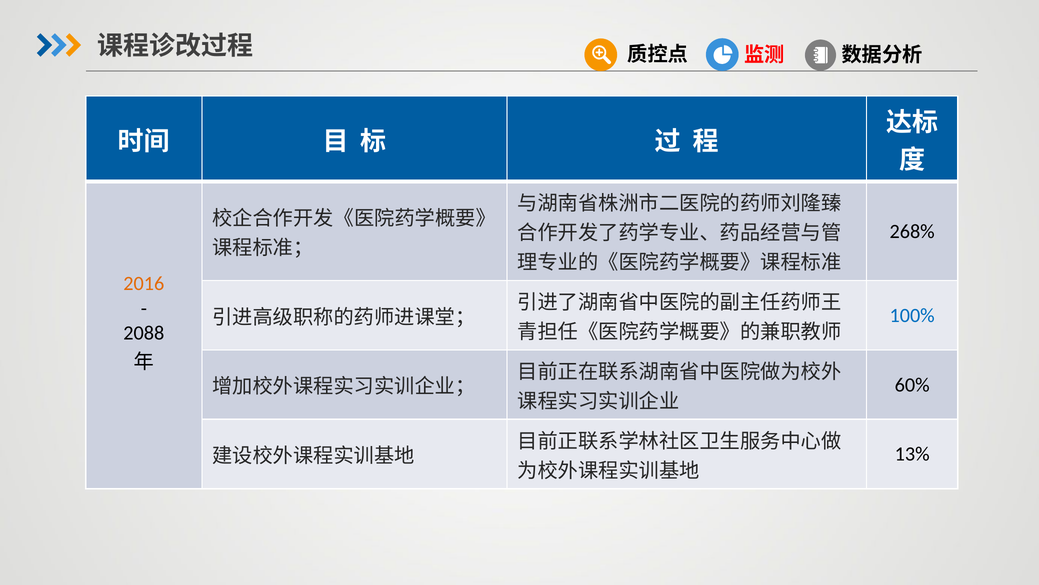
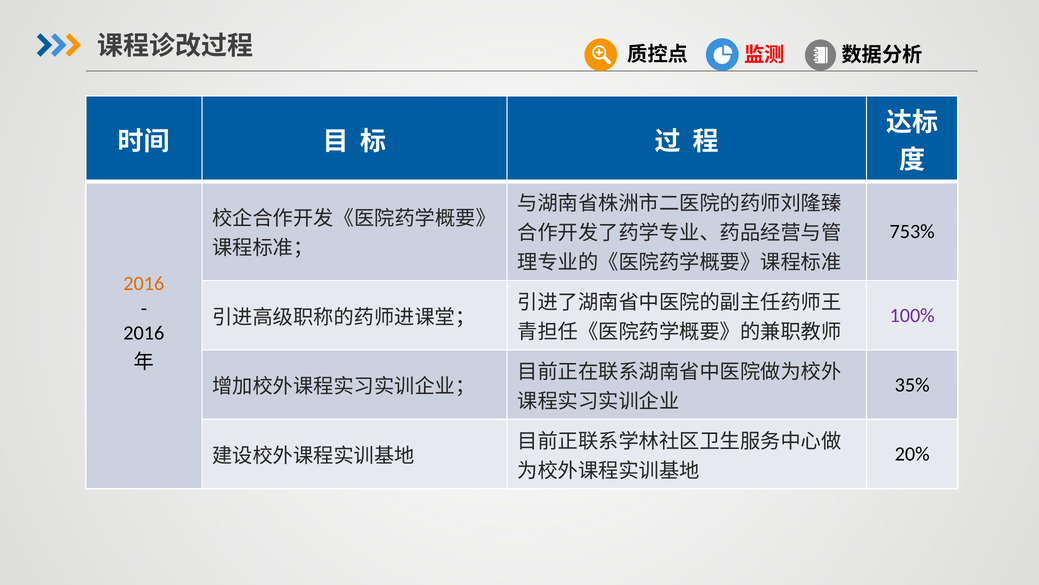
268%: 268% -> 753%
100% colour: blue -> purple
2088 at (144, 333): 2088 -> 2016
60%: 60% -> 35%
13%: 13% -> 20%
